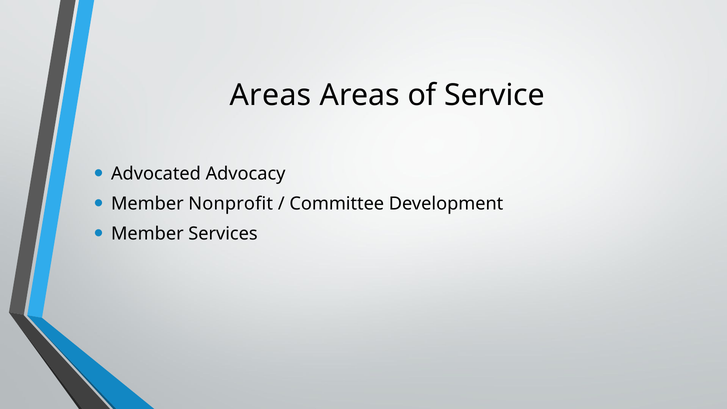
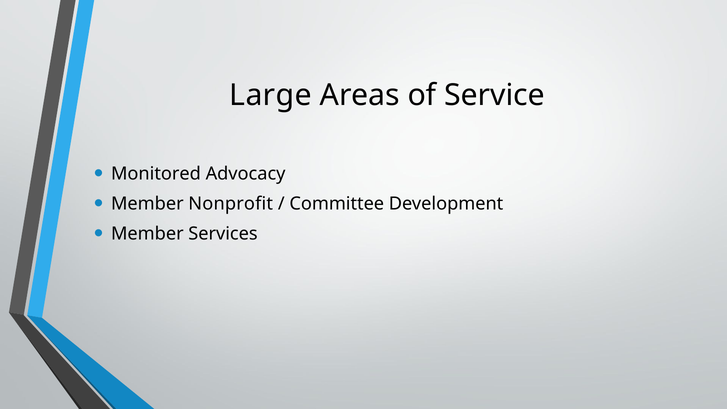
Areas at (271, 95): Areas -> Large
Advocated: Advocated -> Monitored
